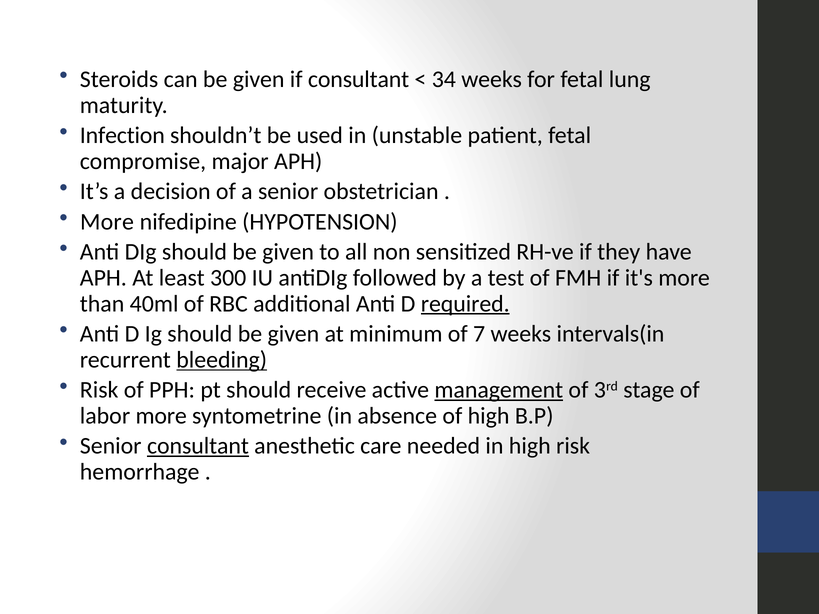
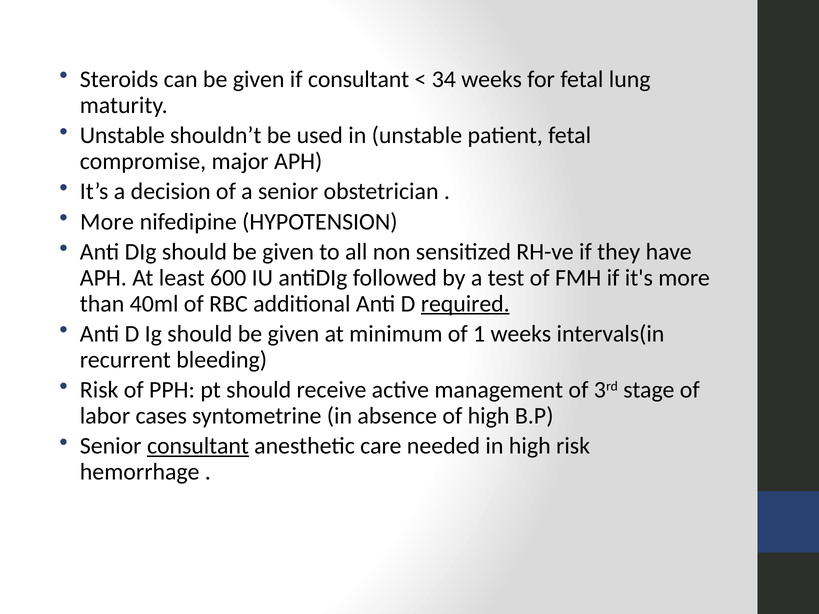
Infection at (122, 136): Infection -> Unstable
300: 300 -> 600
7: 7 -> 1
bleeding underline: present -> none
management underline: present -> none
labor more: more -> cases
